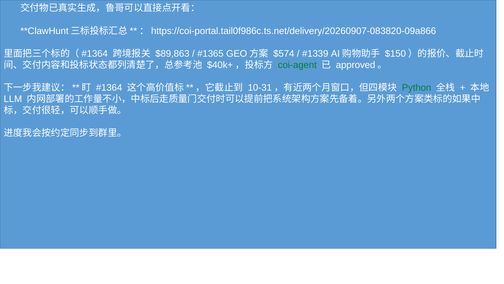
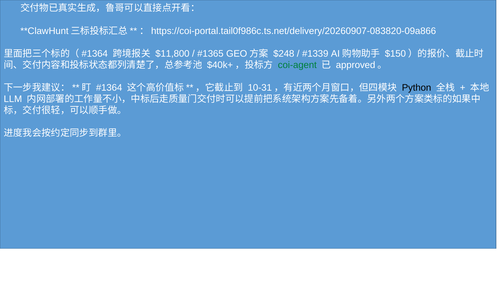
$89,863: $89,863 -> $11,800
$574: $574 -> $248
Python colour: green -> black
